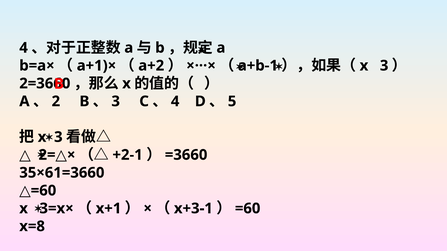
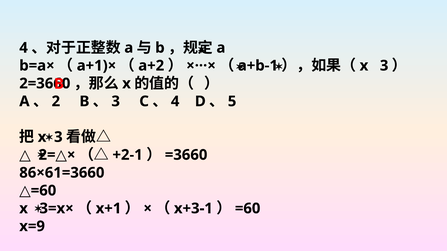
35×61=3660: 35×61=3660 -> 86×61=3660
x=8: x=8 -> x=9
